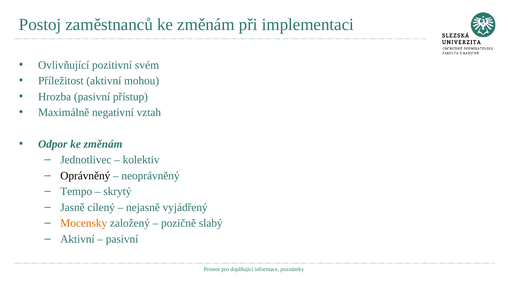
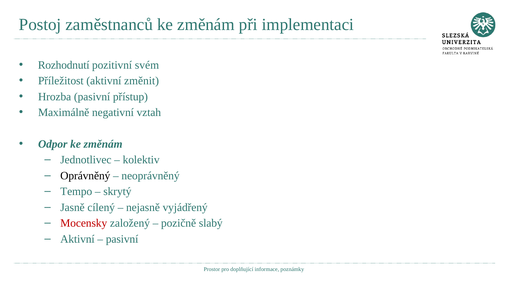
Ovlivňující: Ovlivňující -> Rozhodnutí
mohou: mohou -> změnit
Mocensky colour: orange -> red
